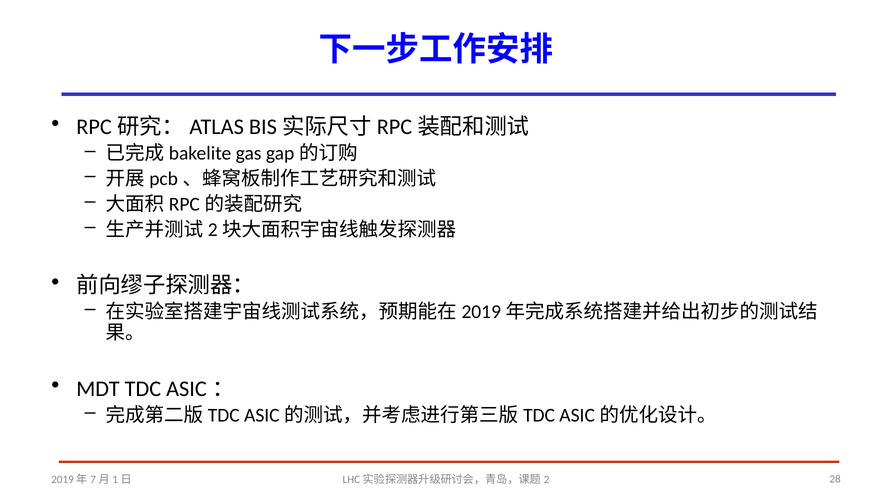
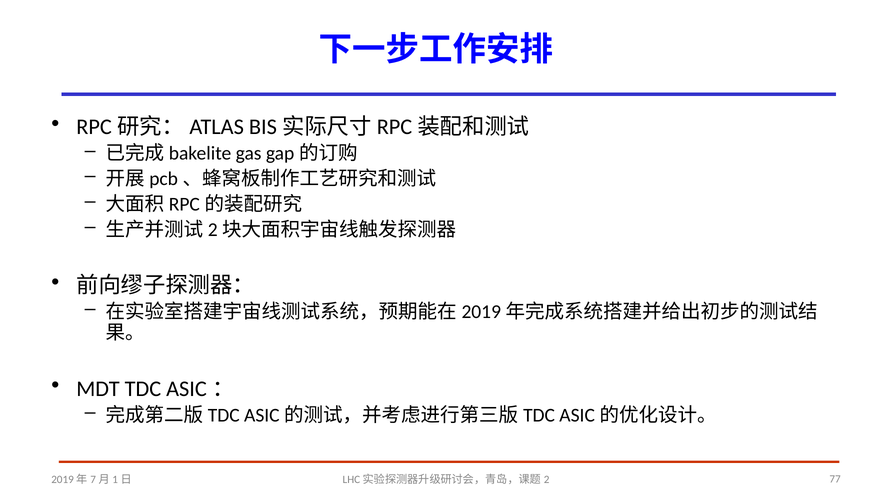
28: 28 -> 77
